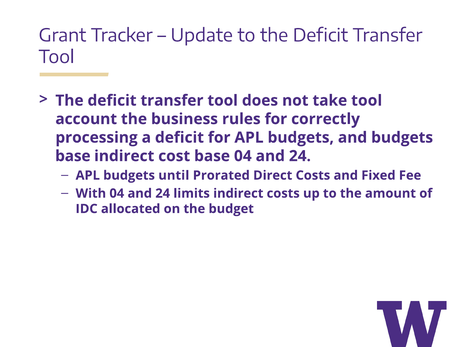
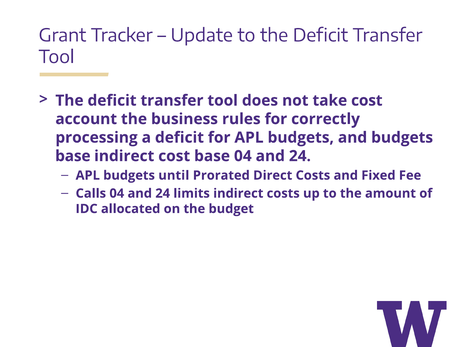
take tool: tool -> cost
With: With -> Calls
